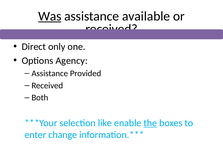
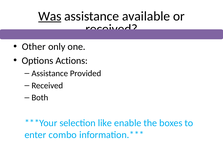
Direct: Direct -> Other
Agency: Agency -> Actions
the underline: present -> none
change: change -> combo
